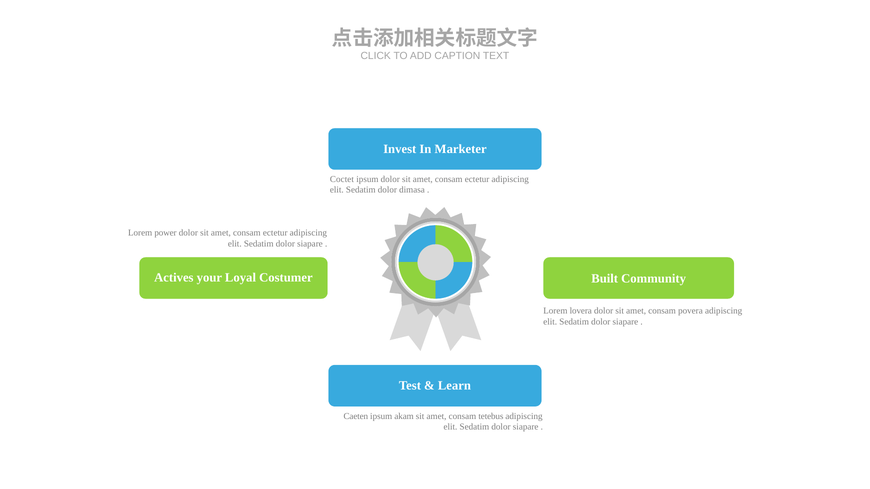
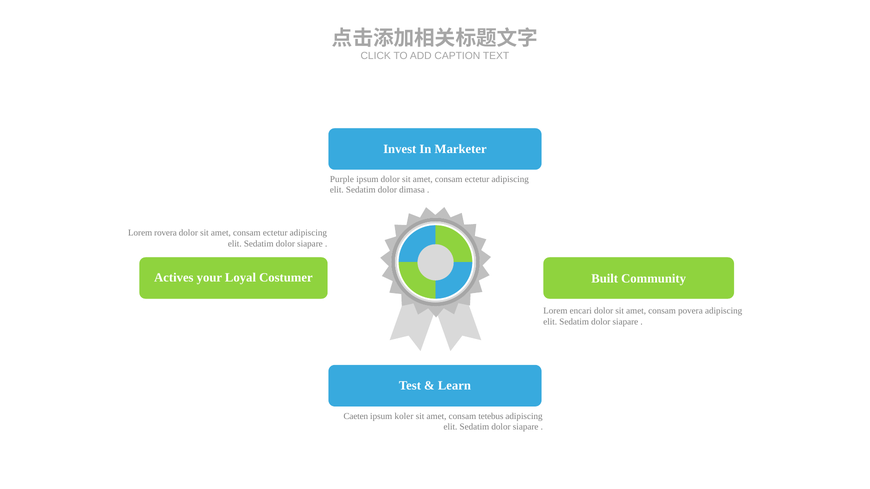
Coctet: Coctet -> Purple
power: power -> rovera
lovera: lovera -> encari
akam: akam -> koler
